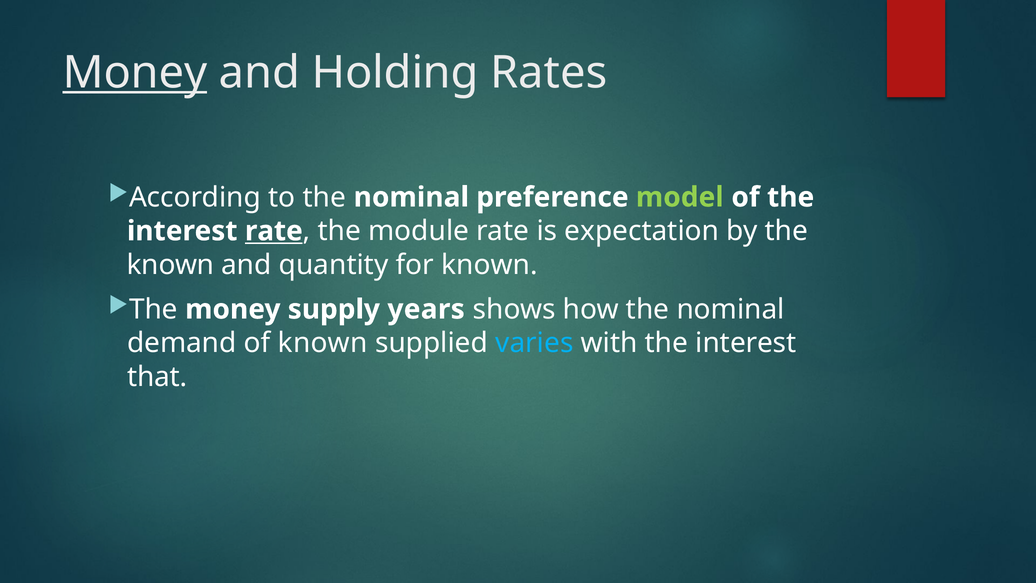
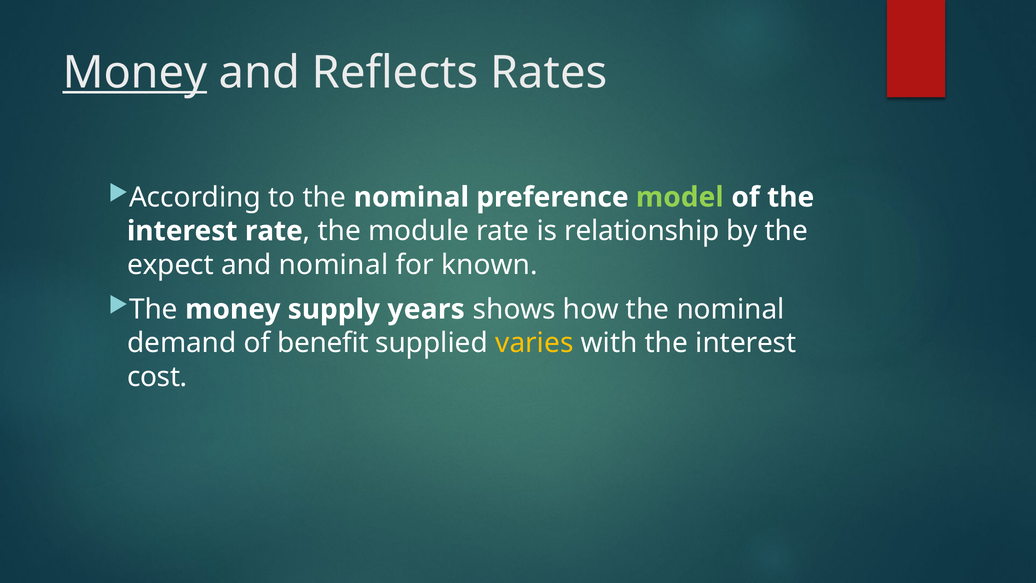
Holding: Holding -> Reflects
rate at (274, 231) underline: present -> none
expectation: expectation -> relationship
known at (171, 265): known -> expect
and quantity: quantity -> nominal
of known: known -> benefit
varies colour: light blue -> yellow
that: that -> cost
